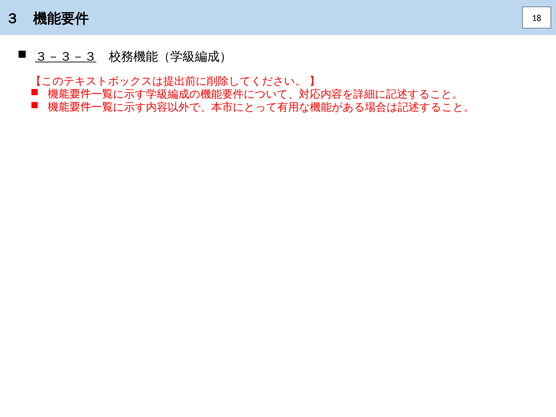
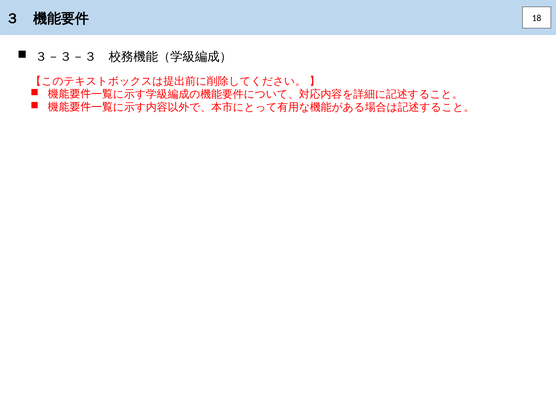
３－３－３ underline: present -> none
